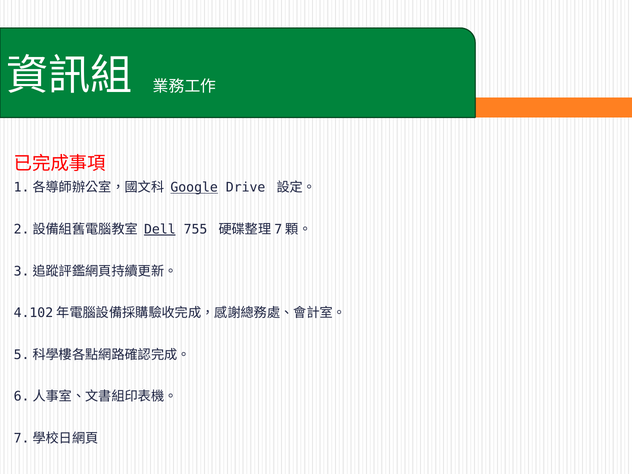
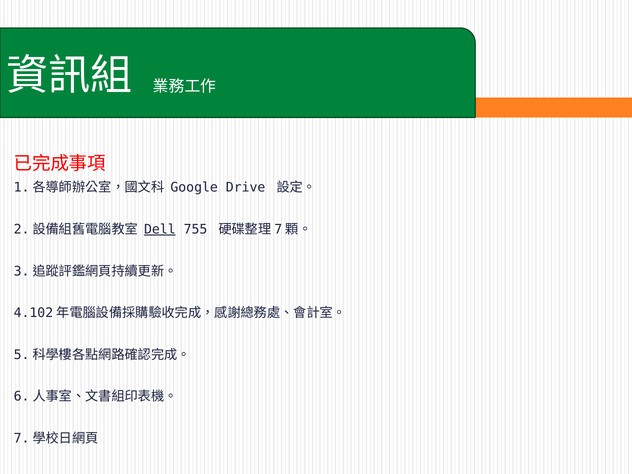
Google underline: present -> none
